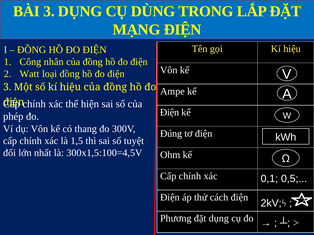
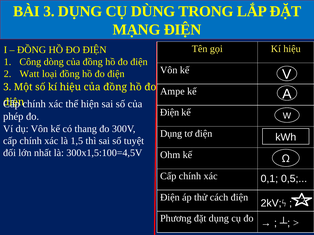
nhân: nhân -> dòng
Đúng at (171, 134): Đúng -> Dụng
